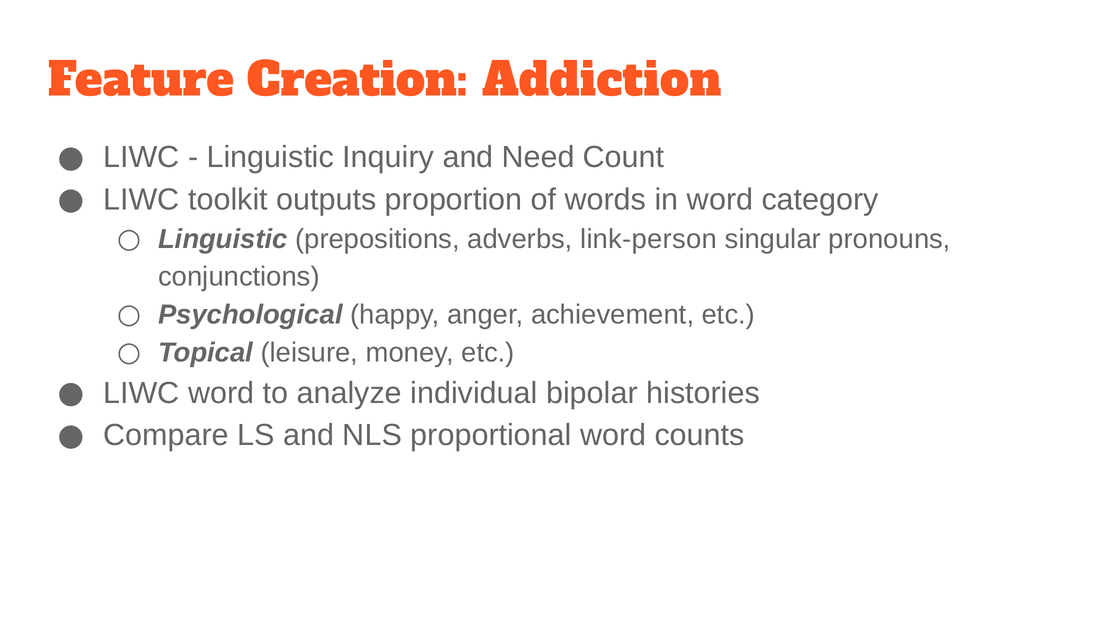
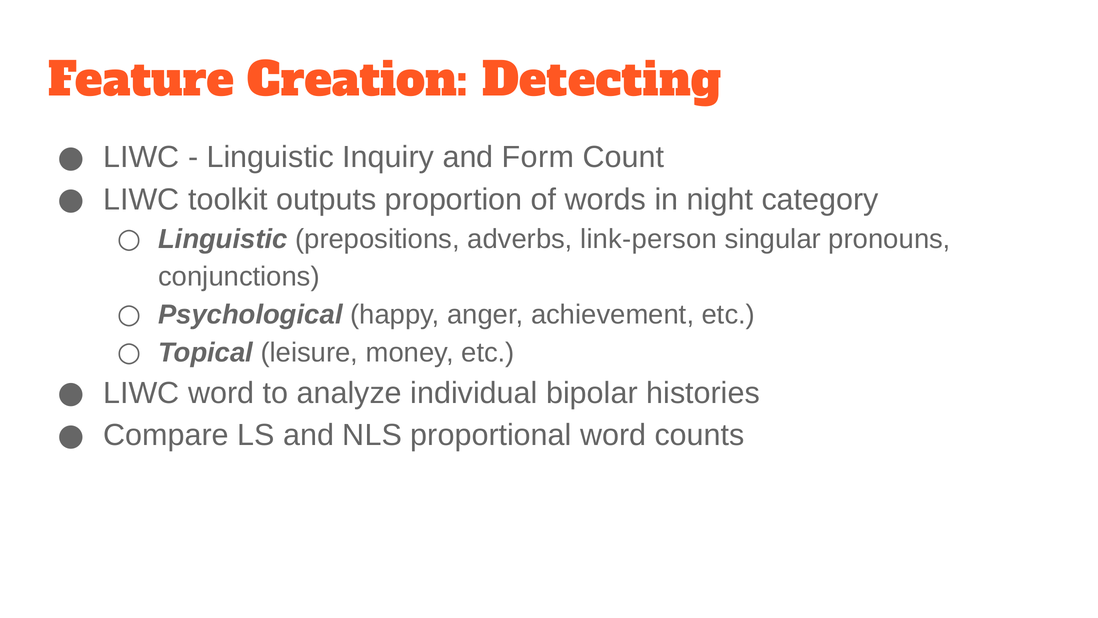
Addiction: Addiction -> Detecting
Need: Need -> Form
in word: word -> night
